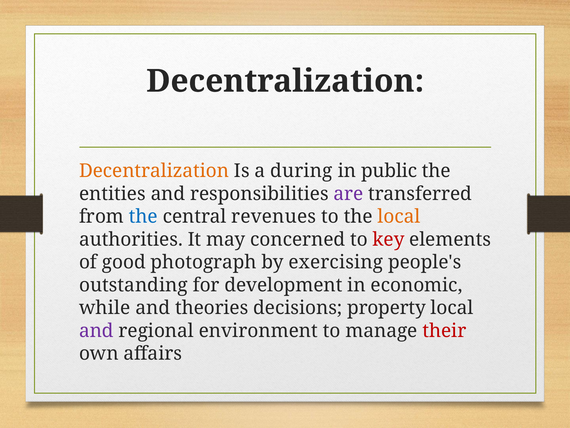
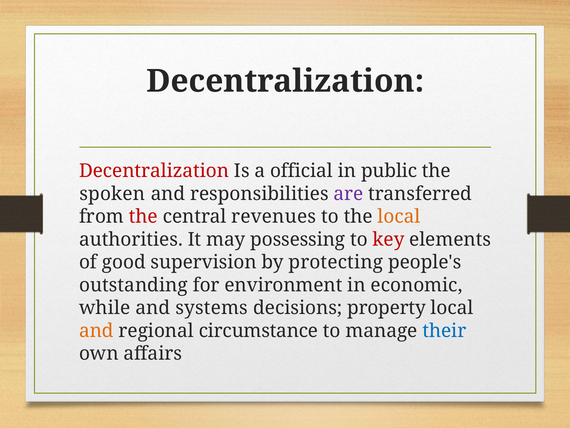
Decentralization at (154, 171) colour: orange -> red
during: during -> official
entities: entities -> spoken
the at (143, 216) colour: blue -> red
concerned: concerned -> possessing
photograph: photograph -> supervision
exercising: exercising -> protecting
development: development -> environment
theories: theories -> systems
and at (96, 330) colour: purple -> orange
environment: environment -> circumstance
their colour: red -> blue
